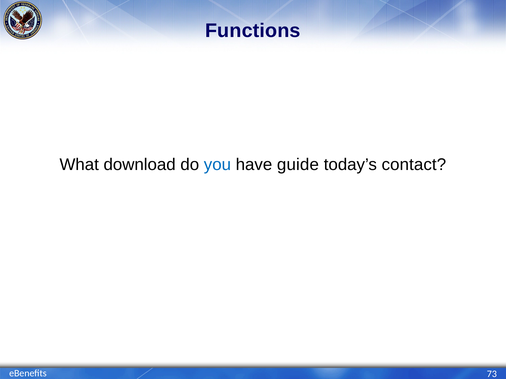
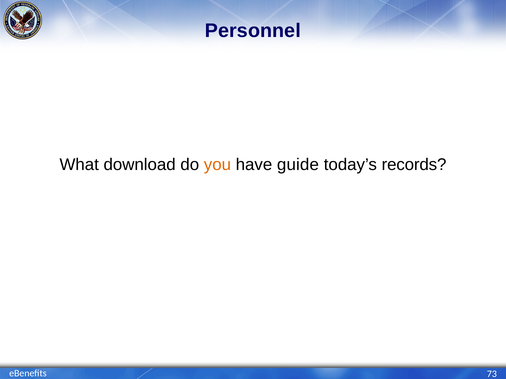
Functions: Functions -> Personnel
you colour: blue -> orange
contact: contact -> records
